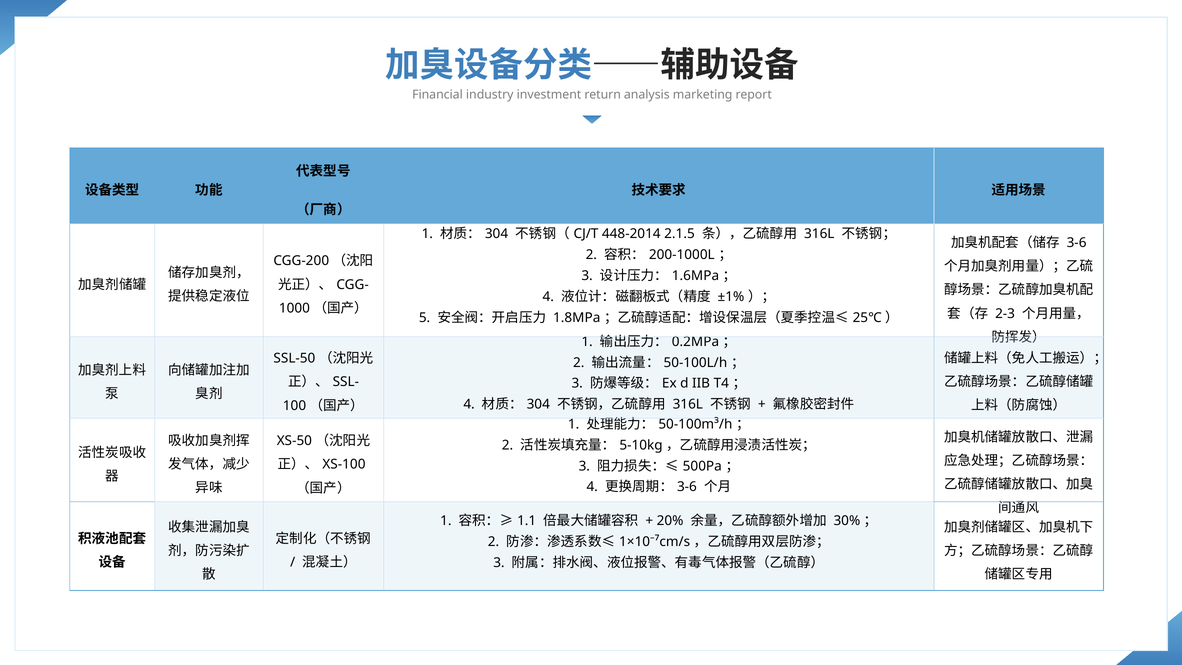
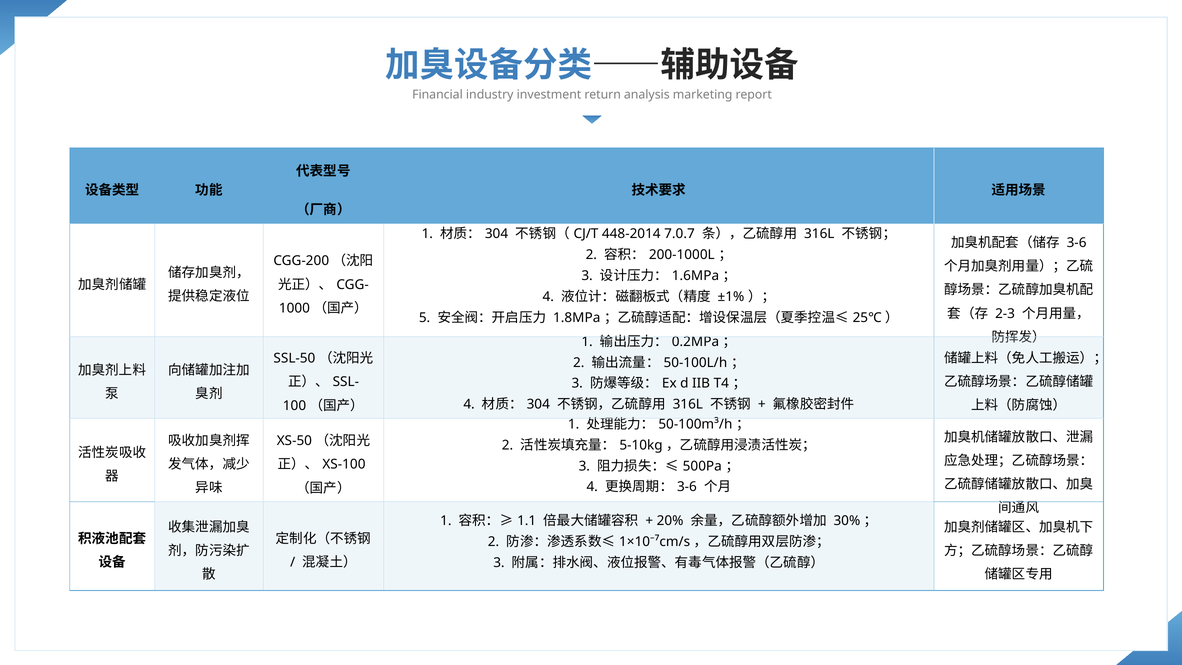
2.1.5: 2.1.5 -> 7.0.7
